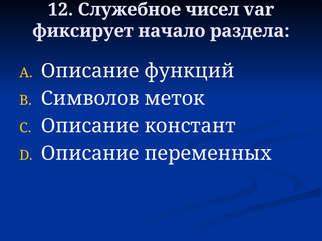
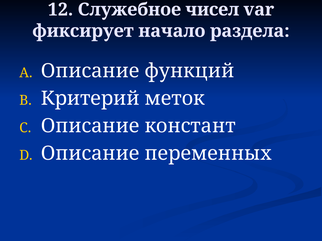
Символов: Символов -> Критерий
